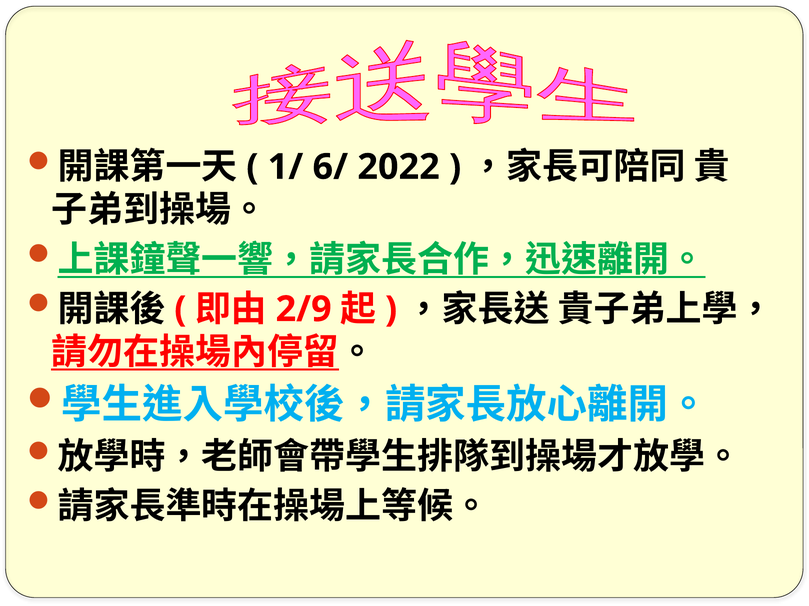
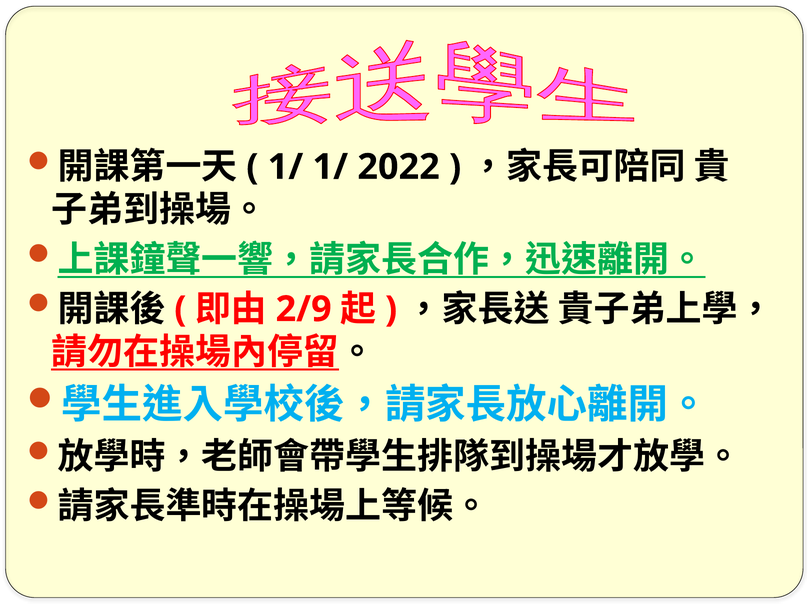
1/ 6/: 6/ -> 1/
